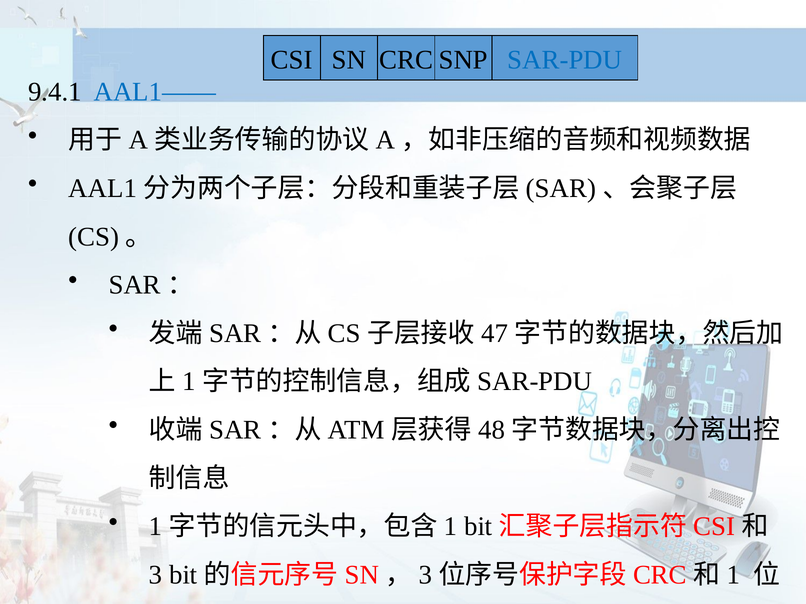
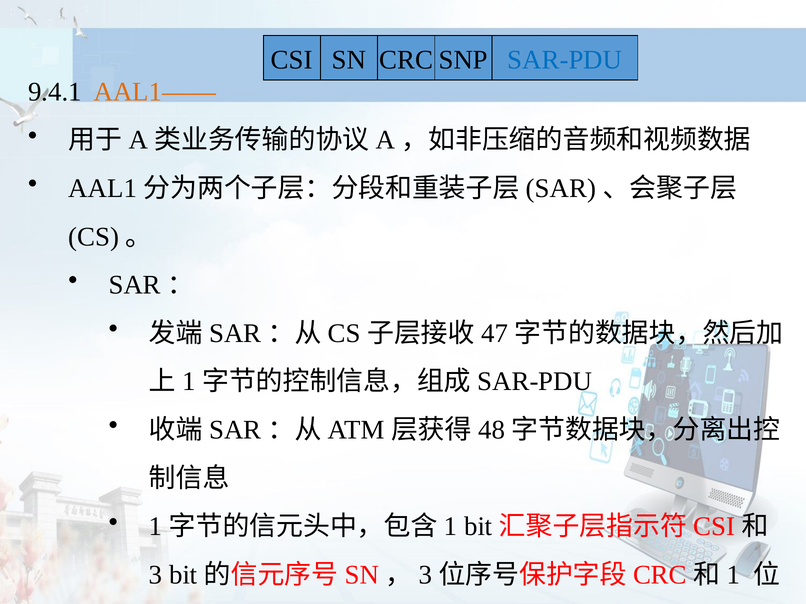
AAL1—— colour: blue -> orange
